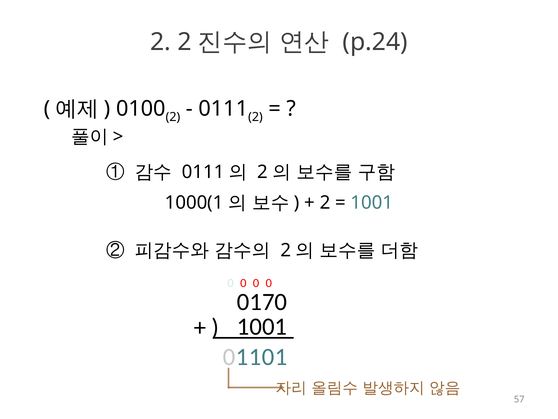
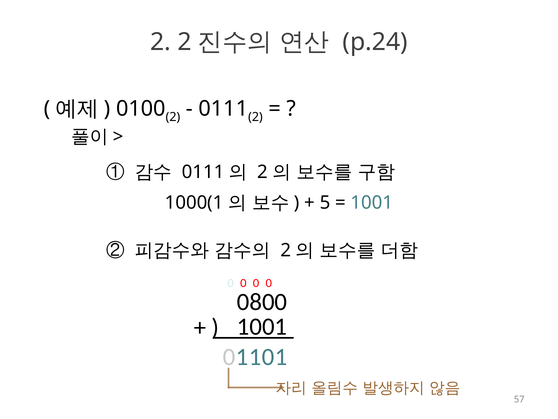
2 at (325, 203): 2 -> 5
0170: 0170 -> 0800
